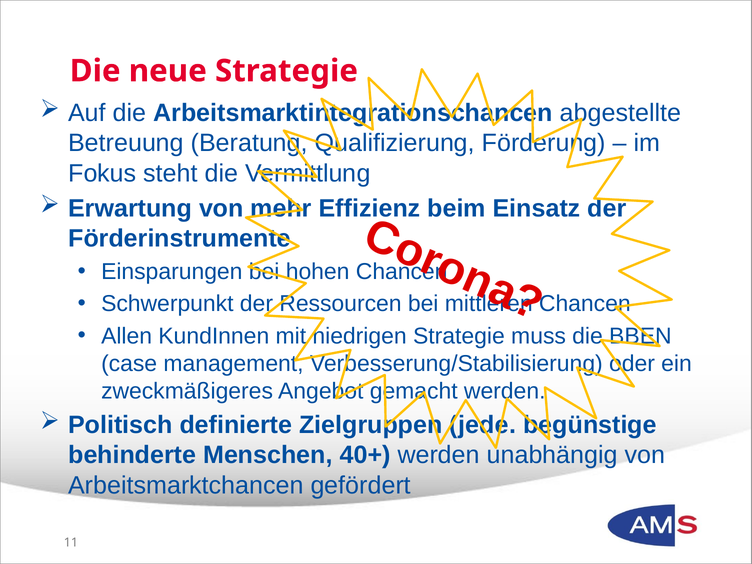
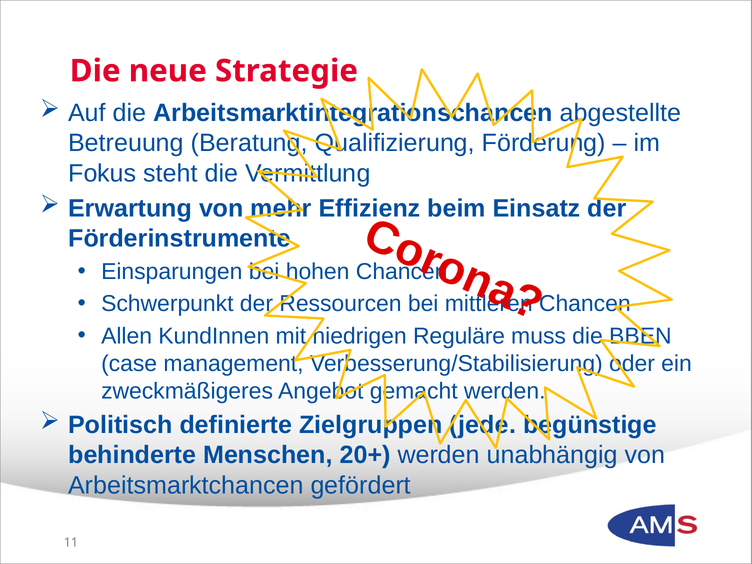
niedrigen Strategie: Strategie -> Reguläre
40+: 40+ -> 20+
